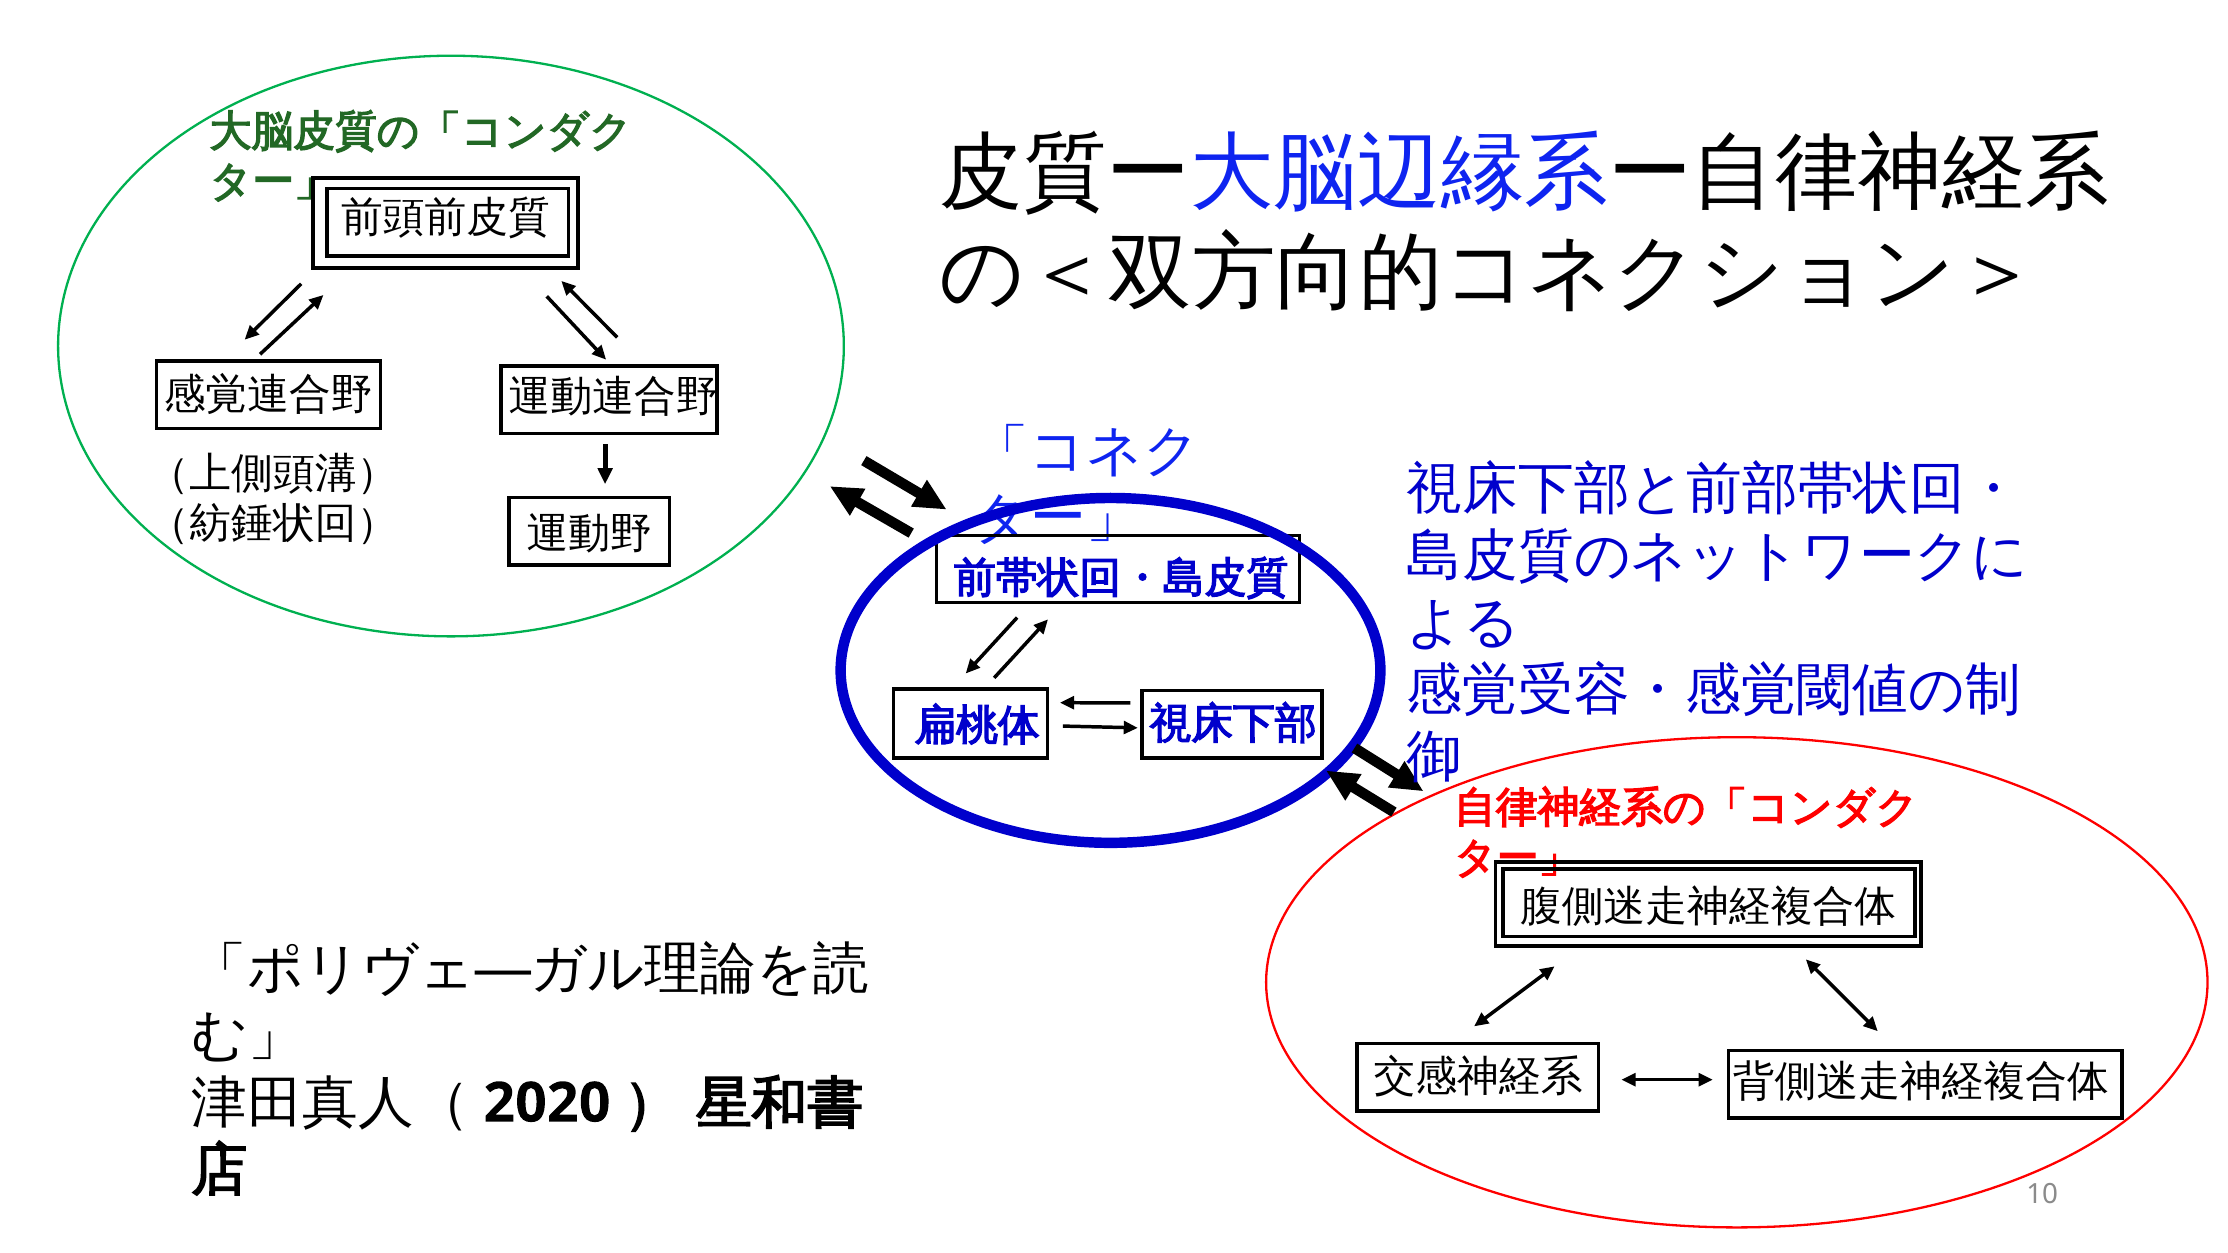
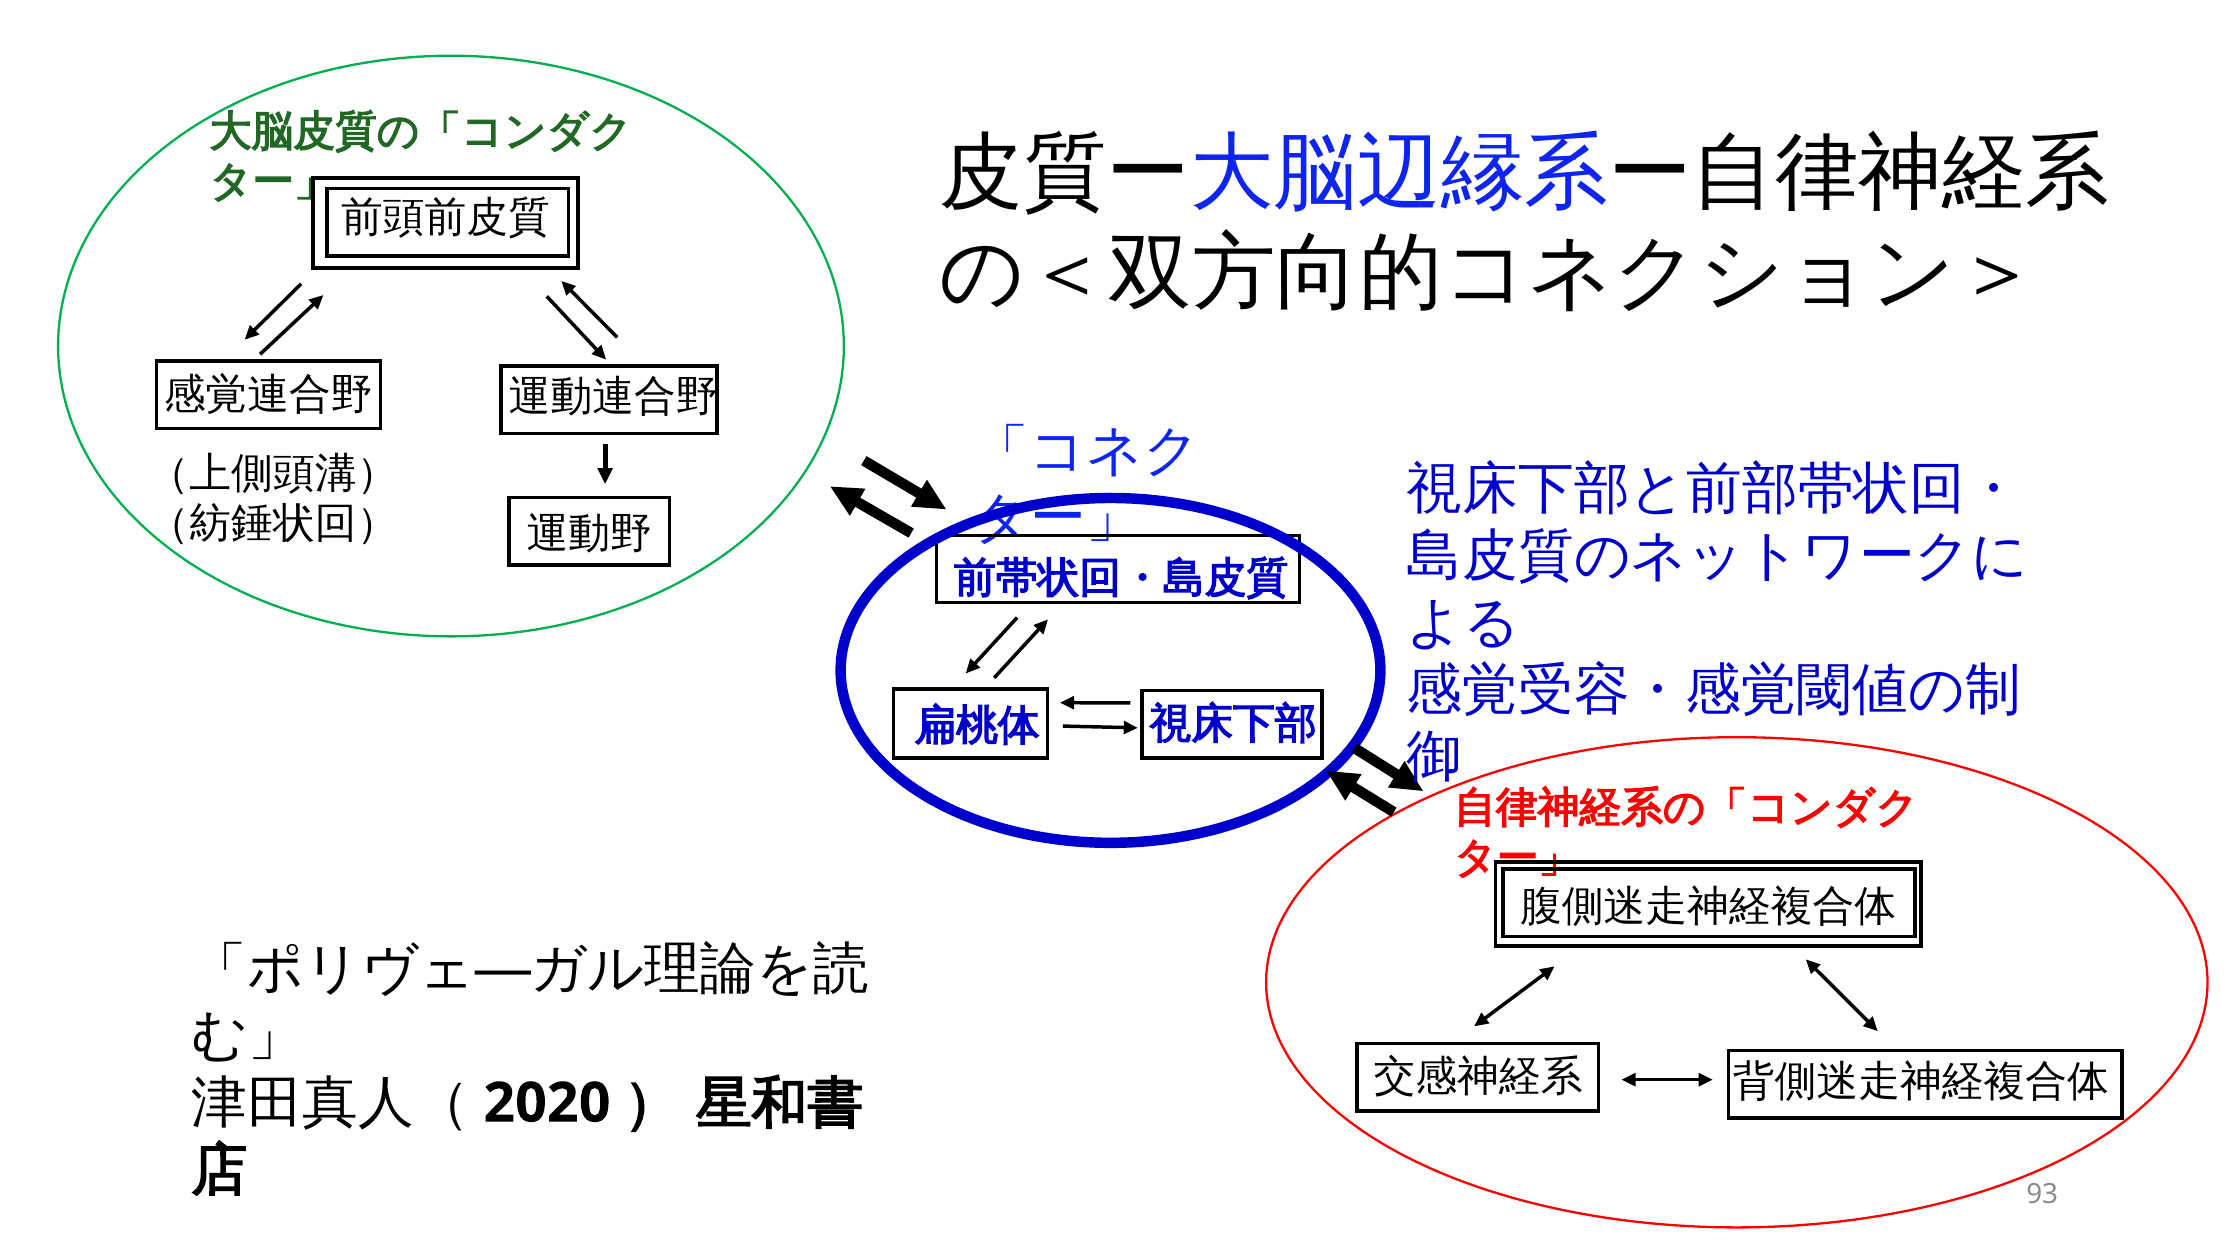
10: 10 -> 93
